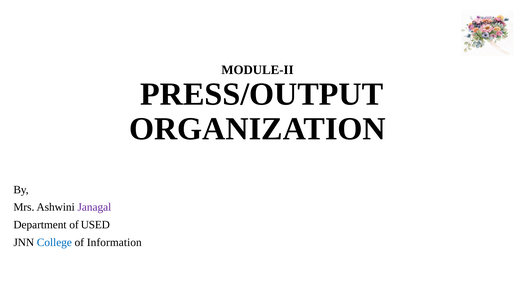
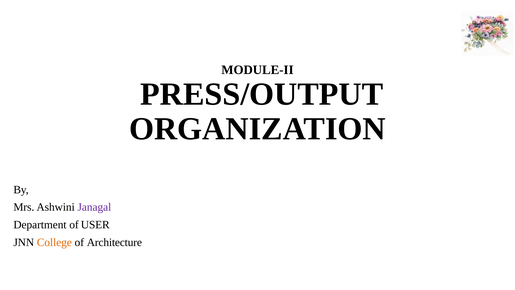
USED: USED -> USER
College colour: blue -> orange
Information: Information -> Architecture
